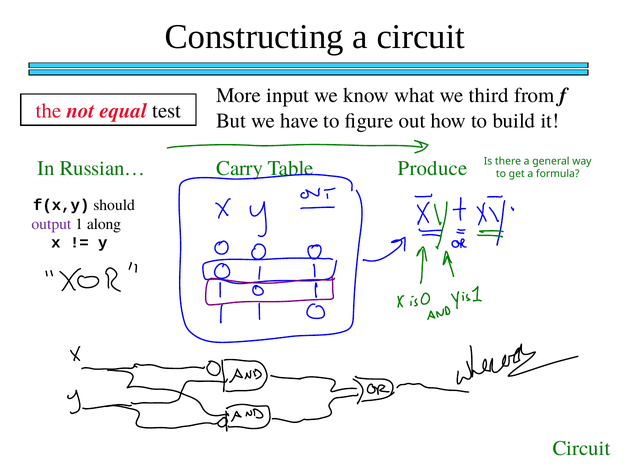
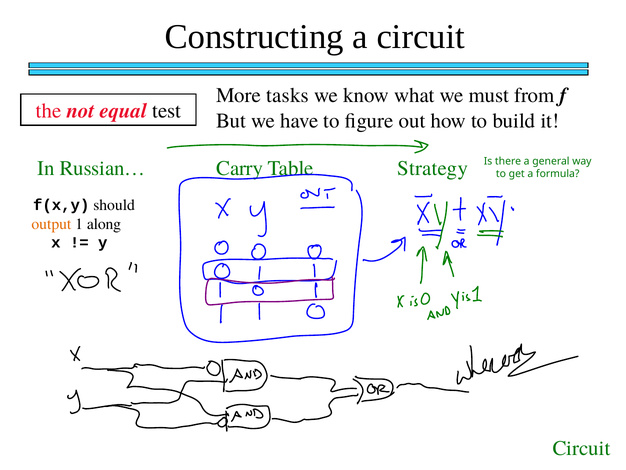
input: input -> tasks
third: third -> must
Produce: Produce -> Strategy
output colour: purple -> orange
